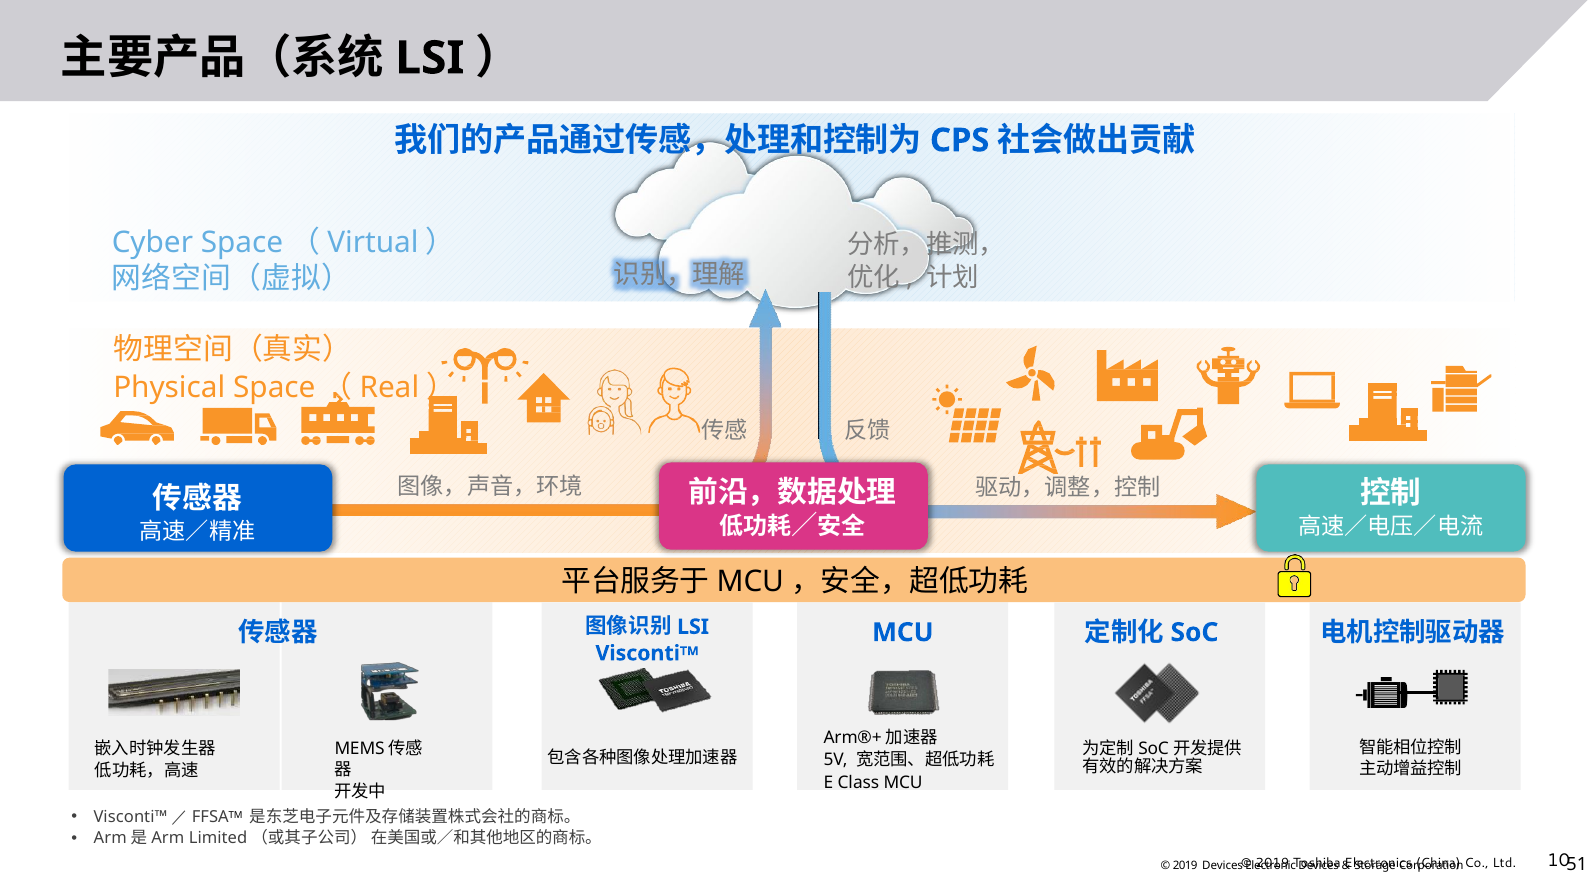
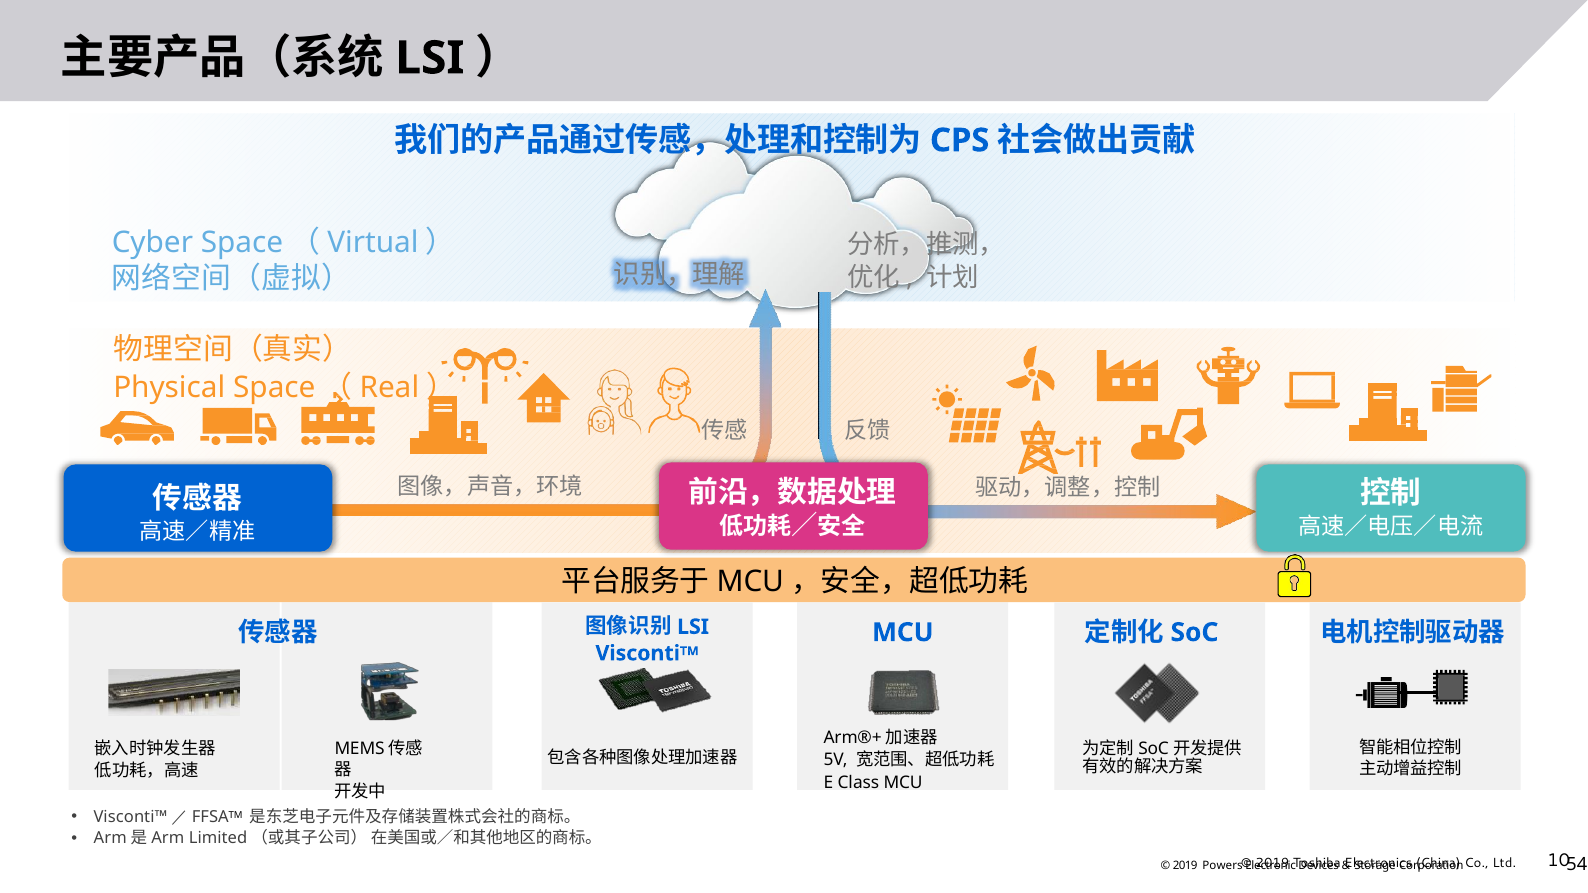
2019 Devices: Devices -> Powers
51: 51 -> 54
